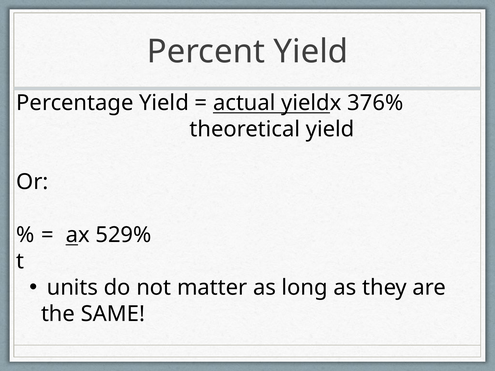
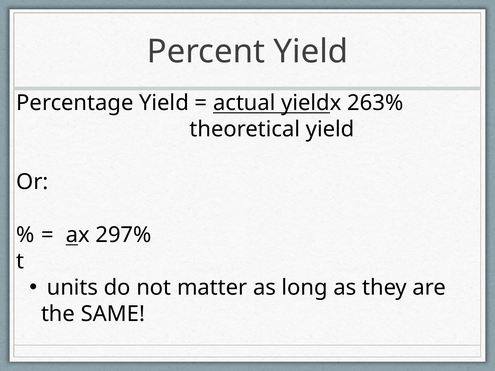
376%: 376% -> 263%
529%: 529% -> 297%
